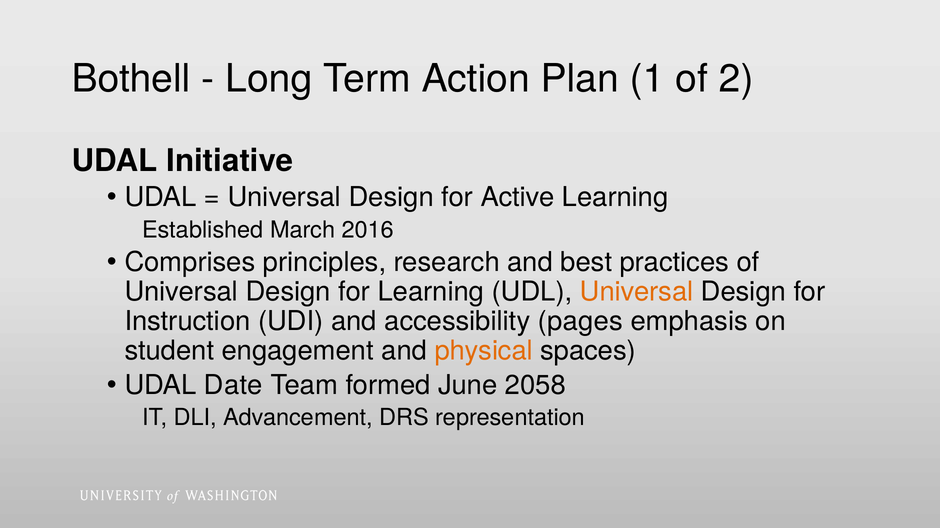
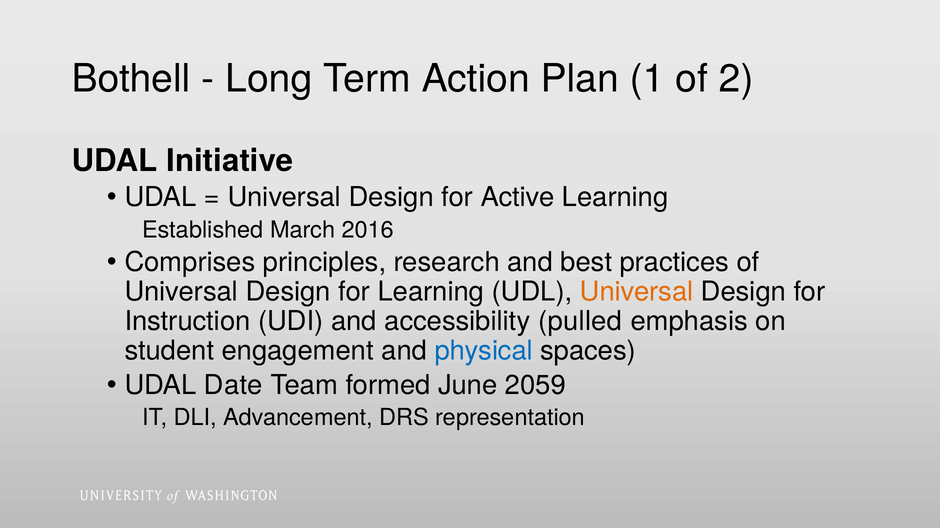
pages: pages -> pulled
physical colour: orange -> blue
2058: 2058 -> 2059
